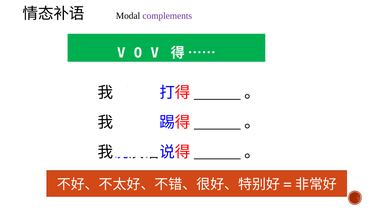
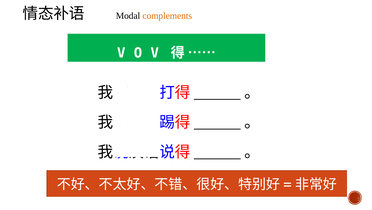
complements colour: purple -> orange
